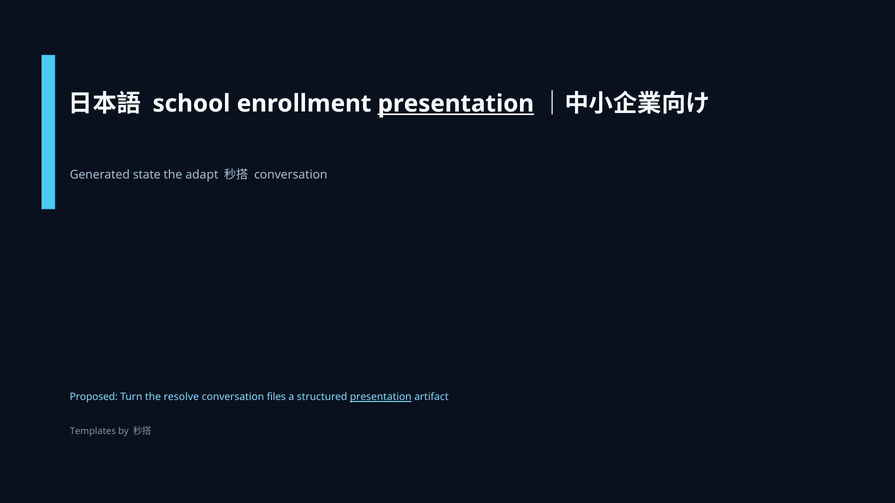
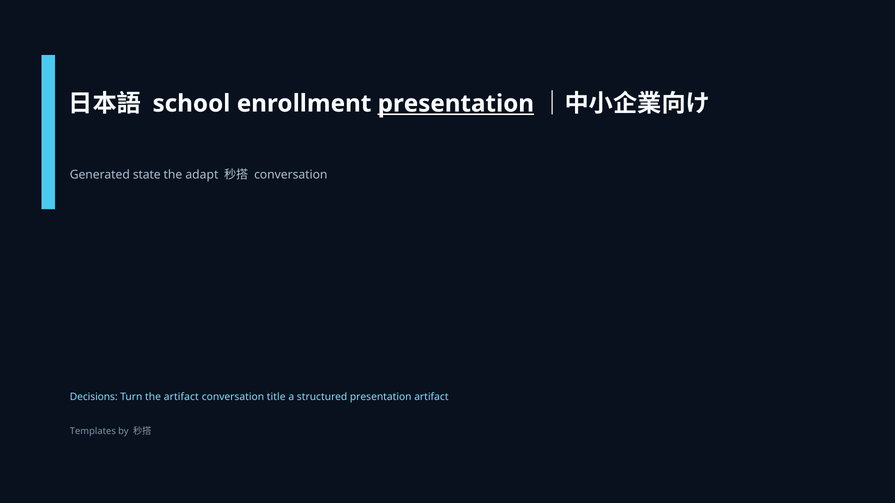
Proposed: Proposed -> Decisions
the resolve: resolve -> artifact
files: files -> title
presentation at (381, 397) underline: present -> none
